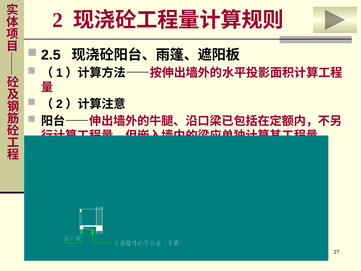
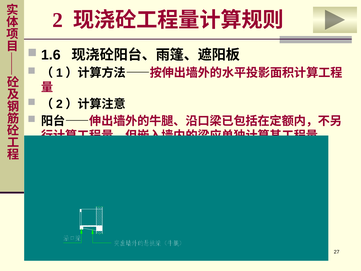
2.5: 2.5 -> 1.6
